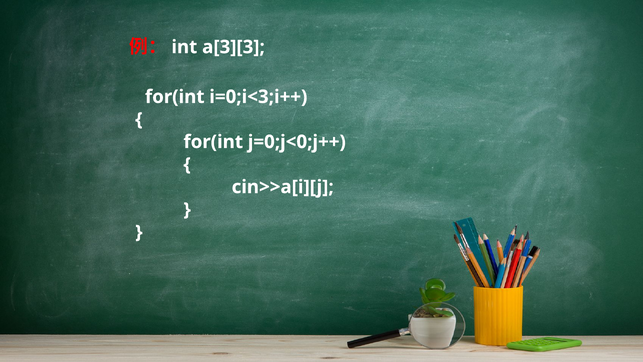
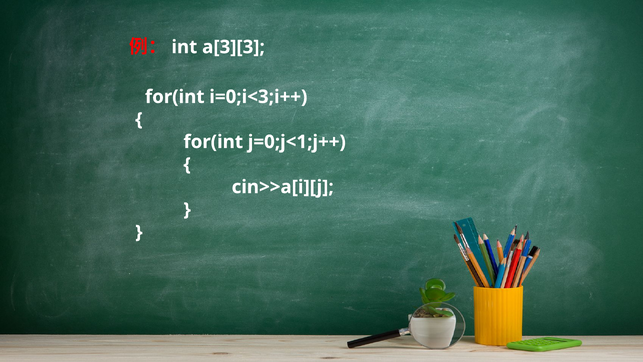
j=0;j<0;j++: j=0;j<0;j++ -> j=0;j<1;j++
